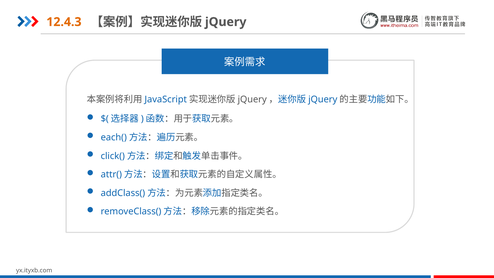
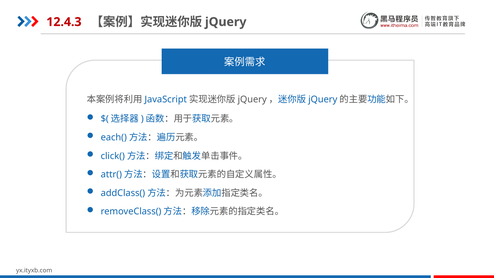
12.4.3 colour: orange -> red
